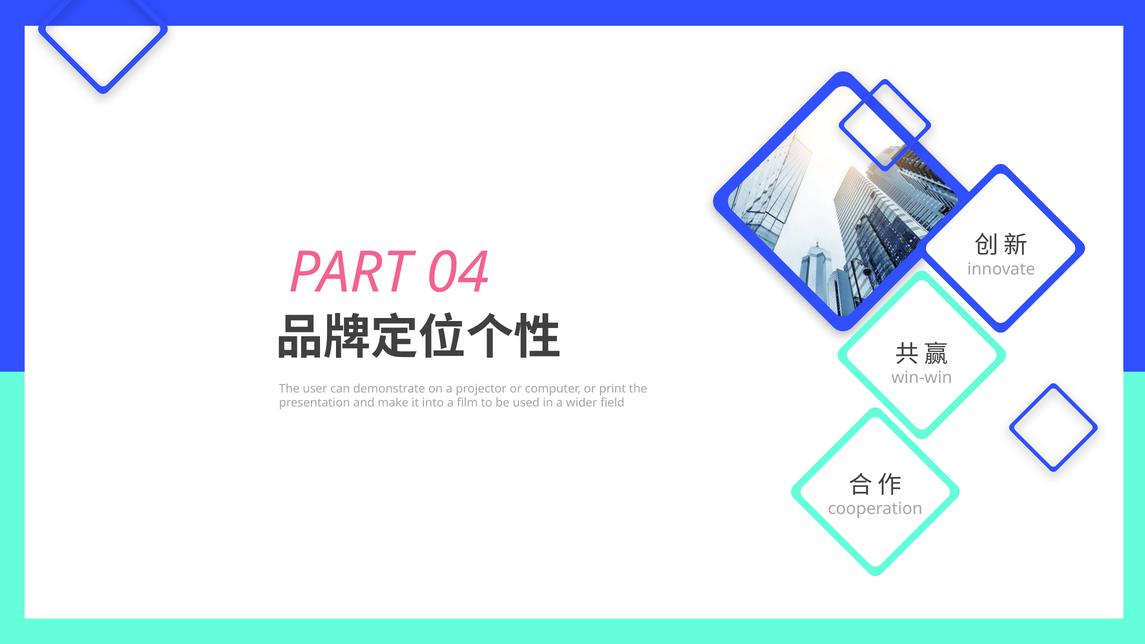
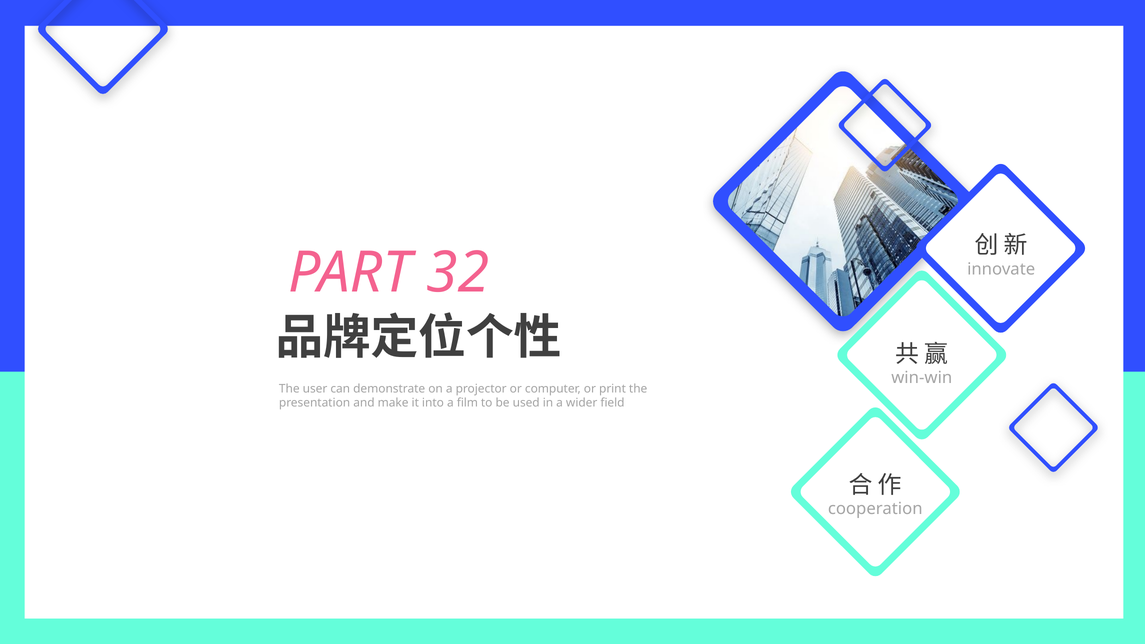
04: 04 -> 32
